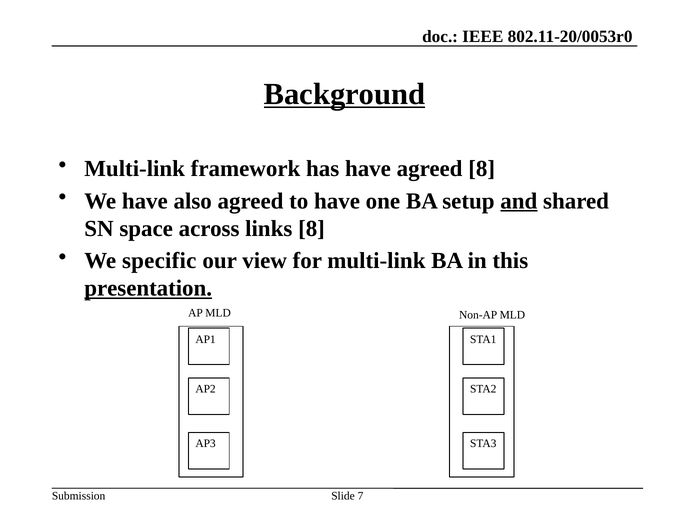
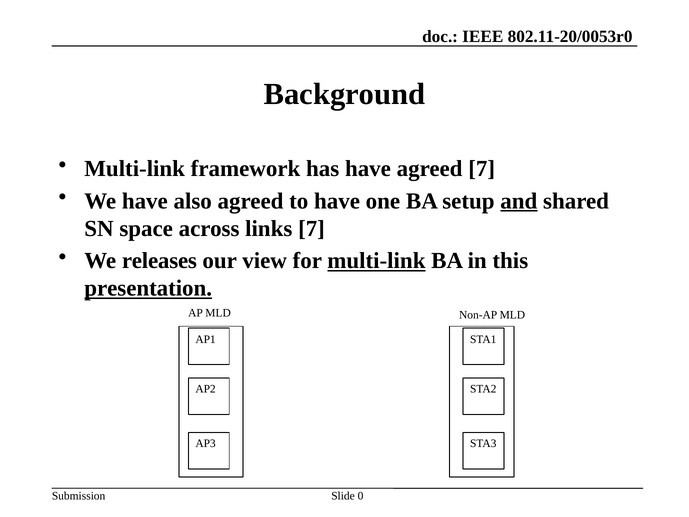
Background underline: present -> none
agreed 8: 8 -> 7
links 8: 8 -> 7
specific: specific -> releases
multi-link at (376, 261) underline: none -> present
7: 7 -> 0
